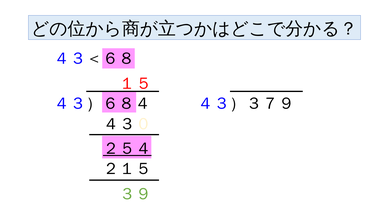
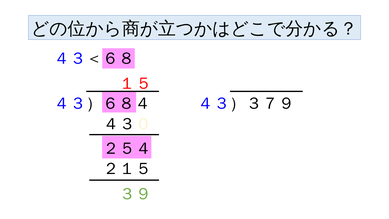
２５４ underline: present -> none
